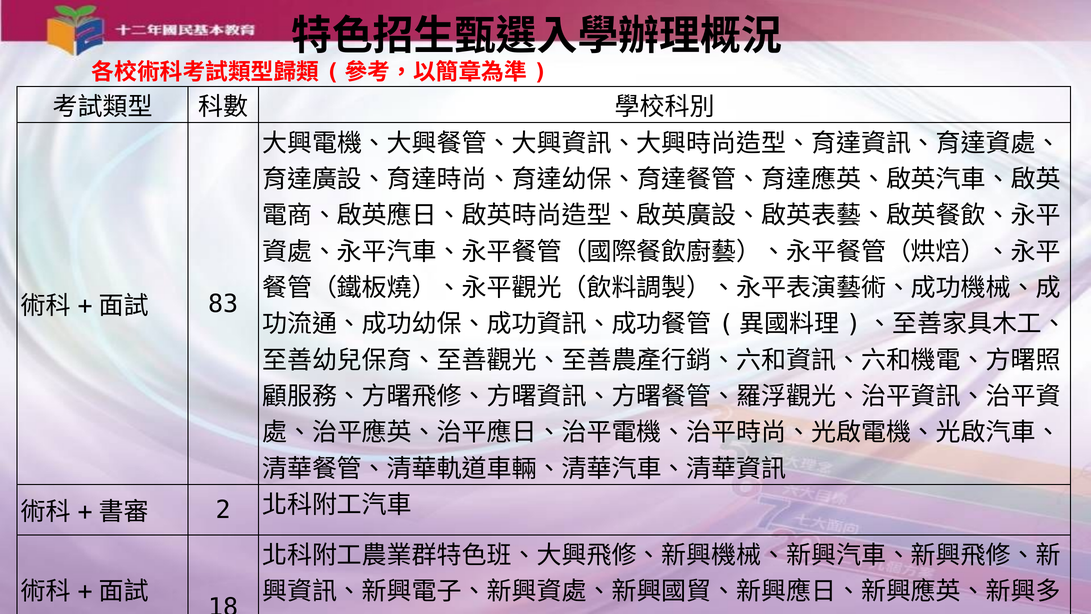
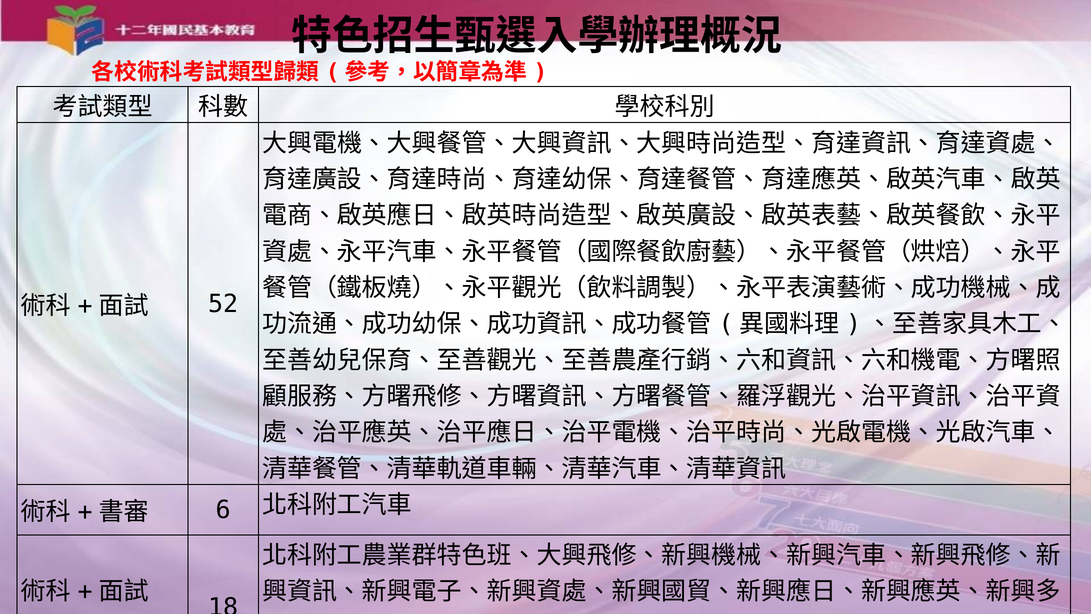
83: 83 -> 52
2: 2 -> 6
